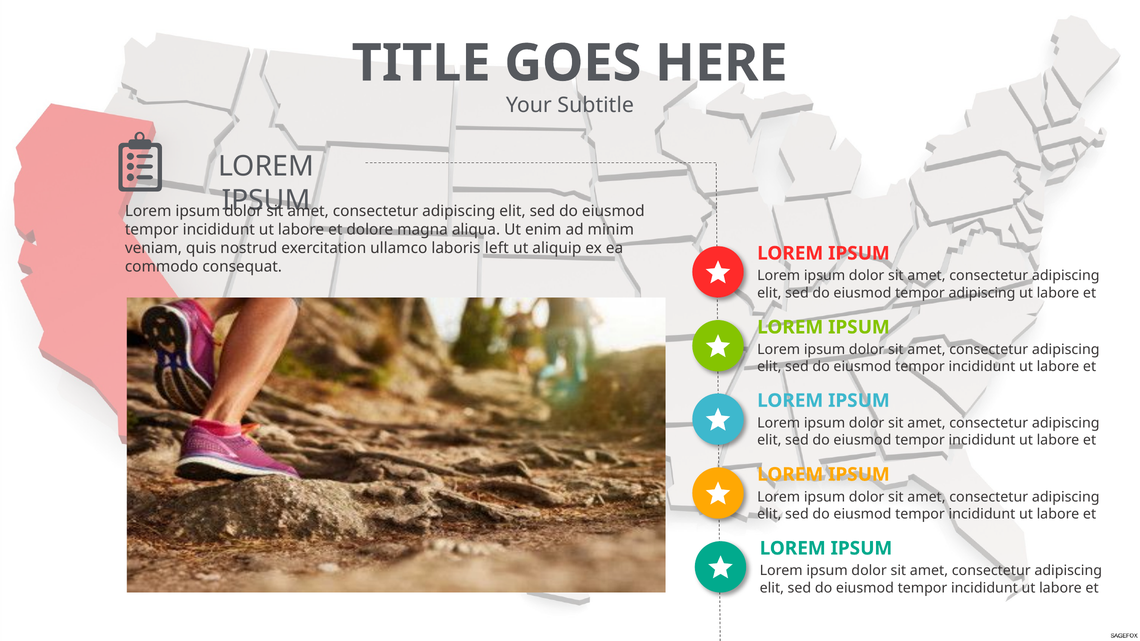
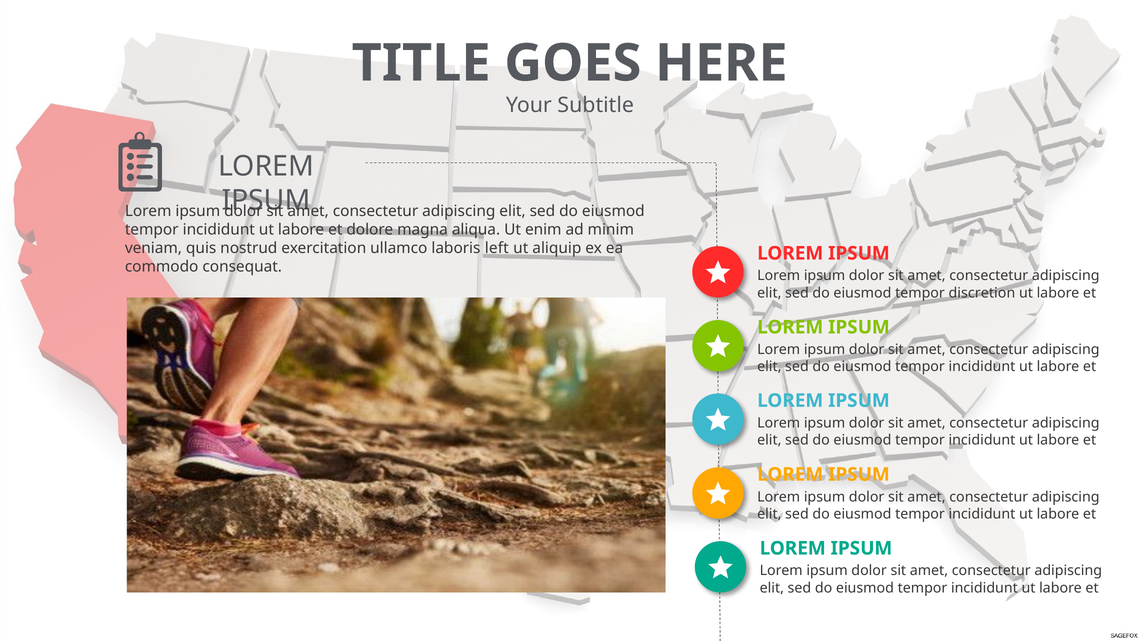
tempor adipiscing: adipiscing -> discretion
